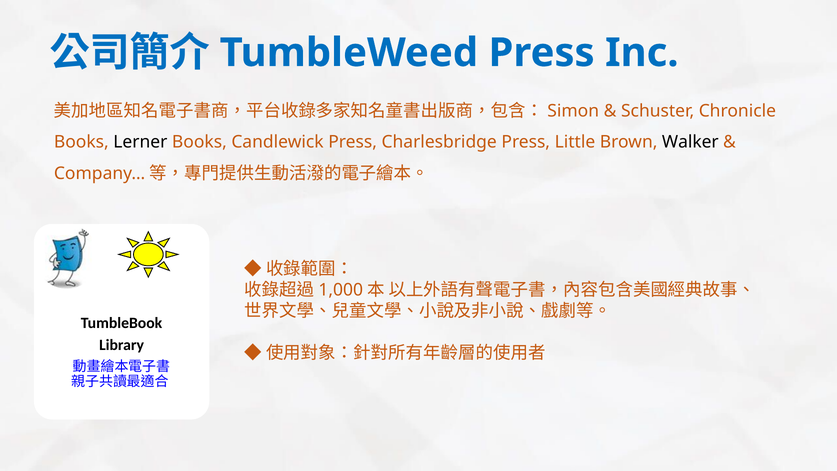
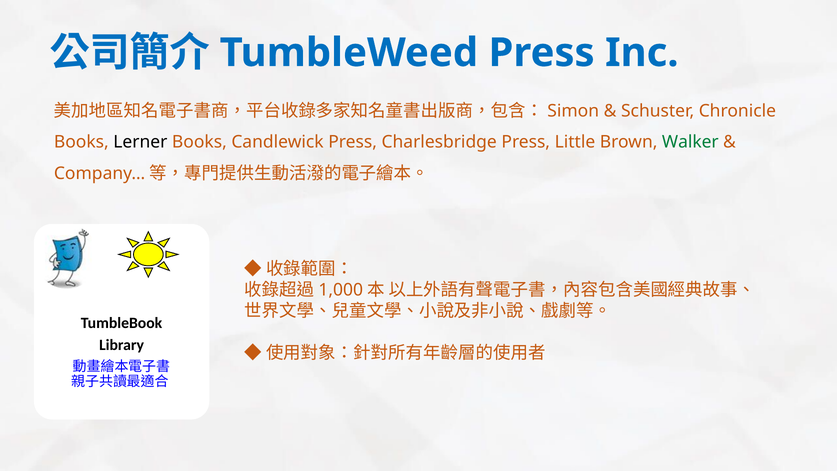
Walker colour: black -> green
